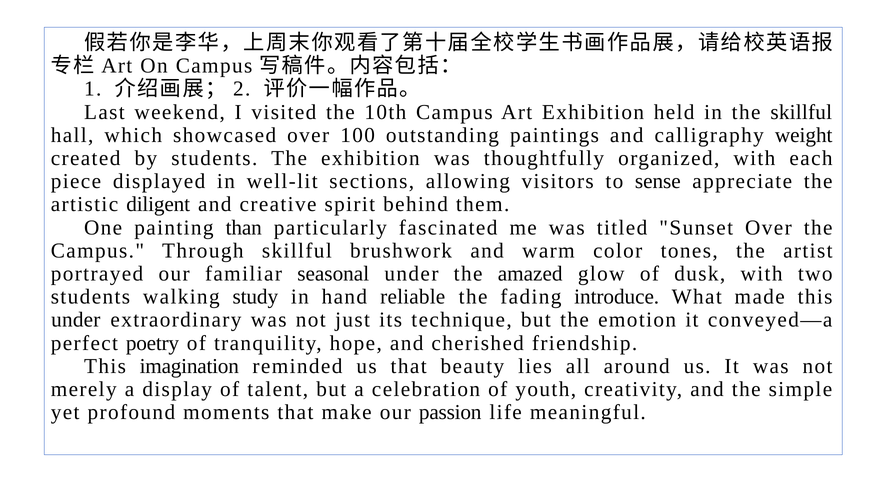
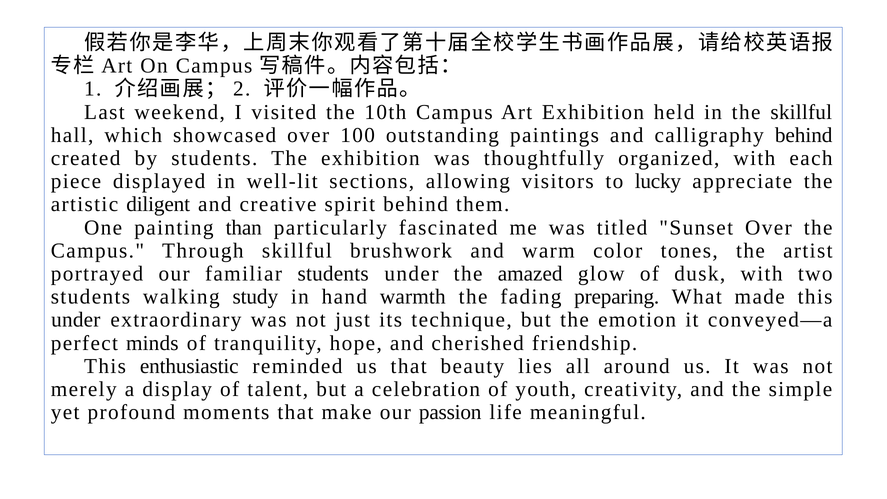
calligraphy weight: weight -> behind
sense: sense -> lucky
familiar seasonal: seasonal -> students
reliable: reliable -> warmth
introduce: introduce -> preparing
poetry: poetry -> minds
imagination: imagination -> enthusiastic
